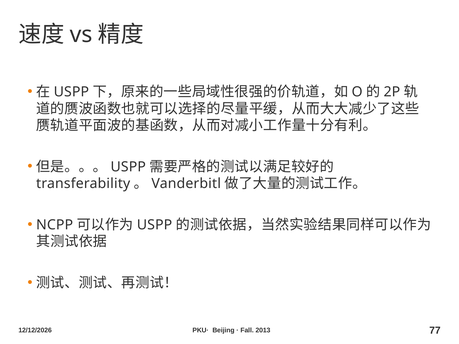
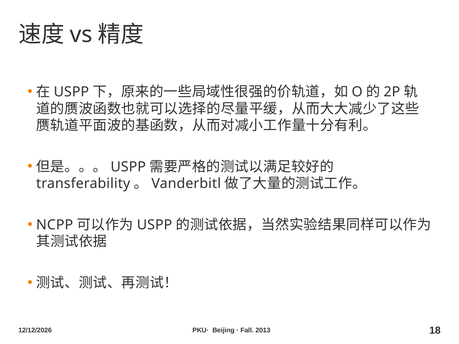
77: 77 -> 18
